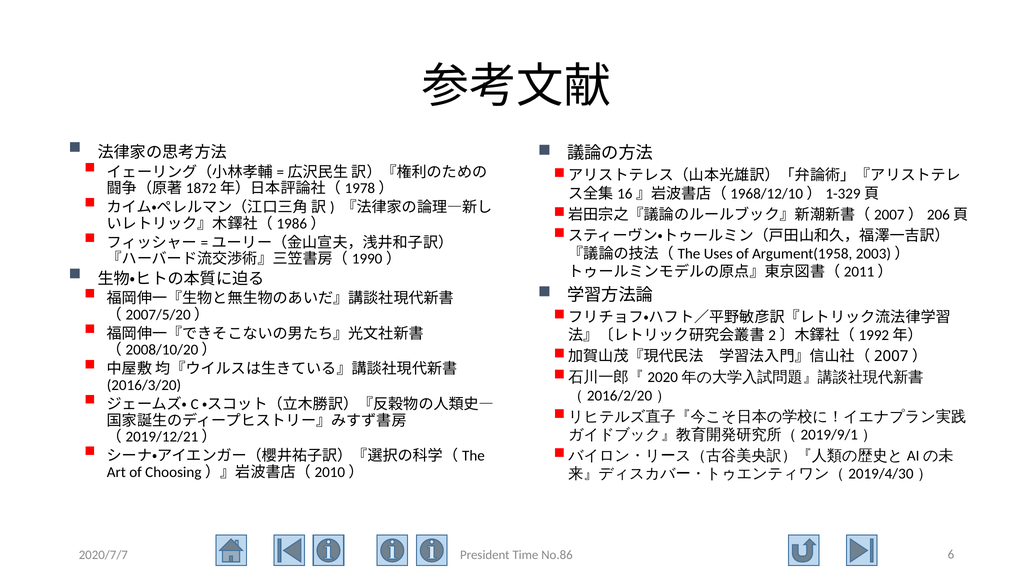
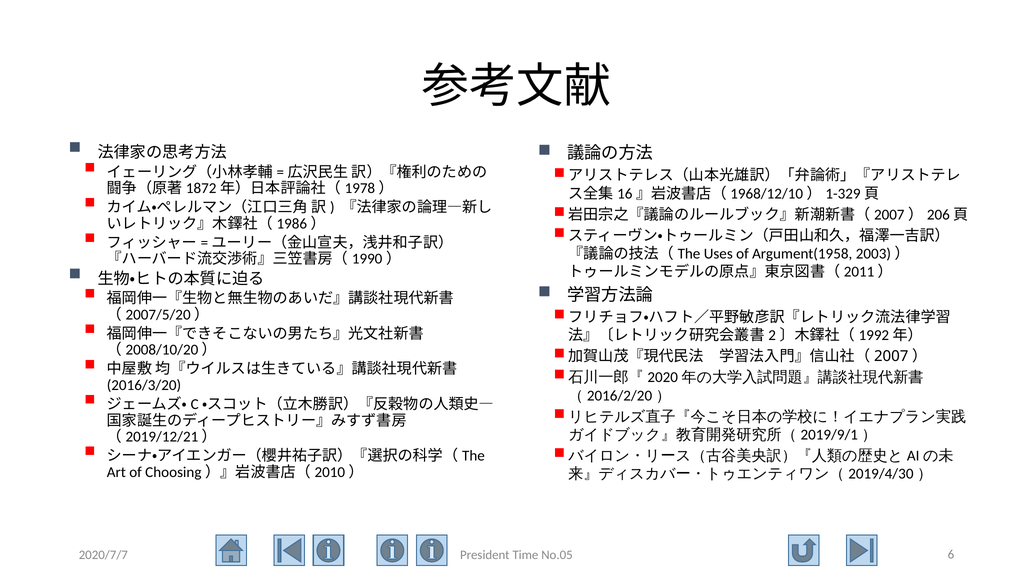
No.86: No.86 -> No.05
